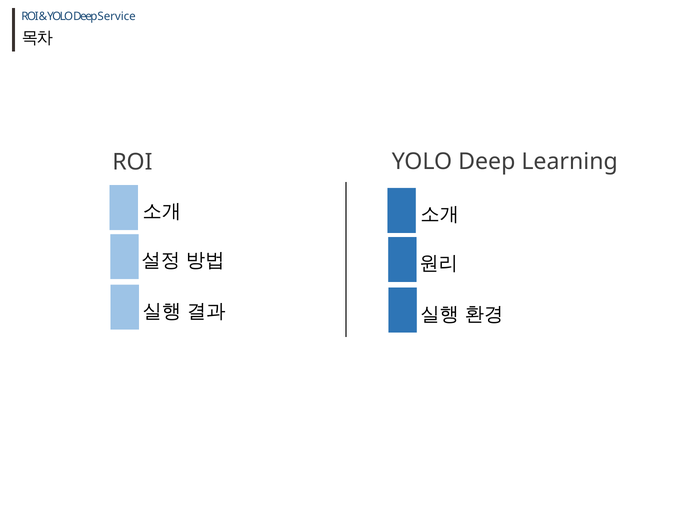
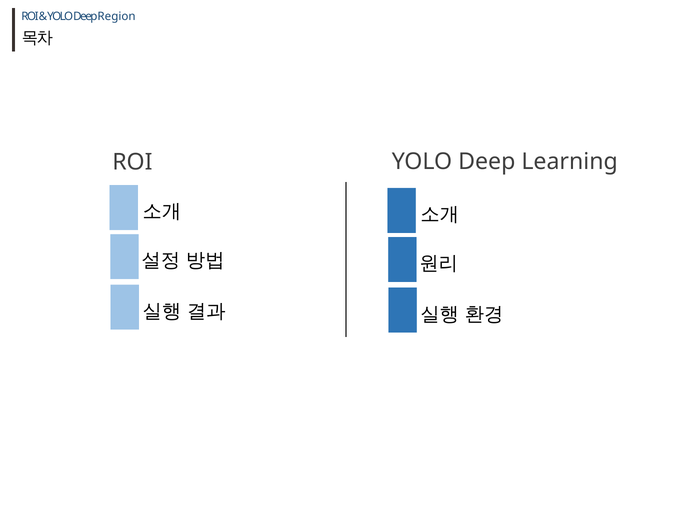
Service: Service -> Region
